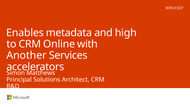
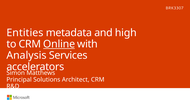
Enables: Enables -> Entities
Online underline: none -> present
Another: Another -> Analysis
